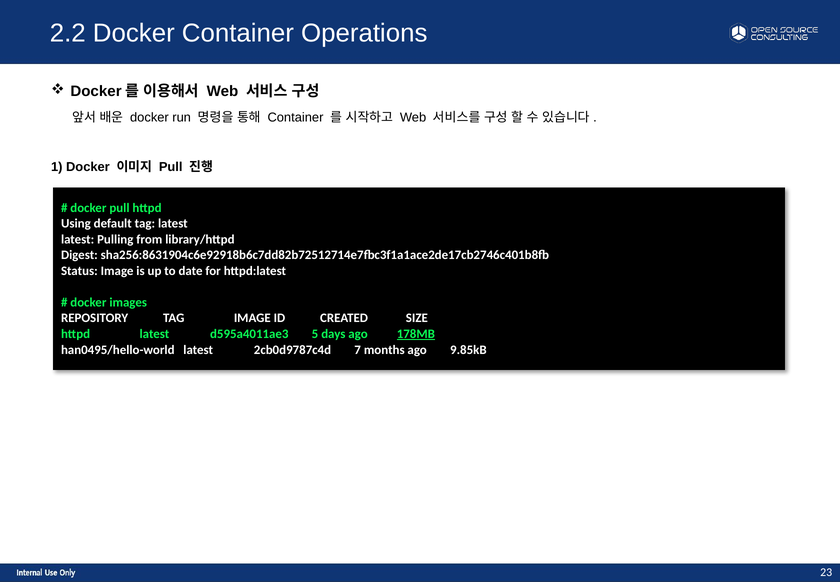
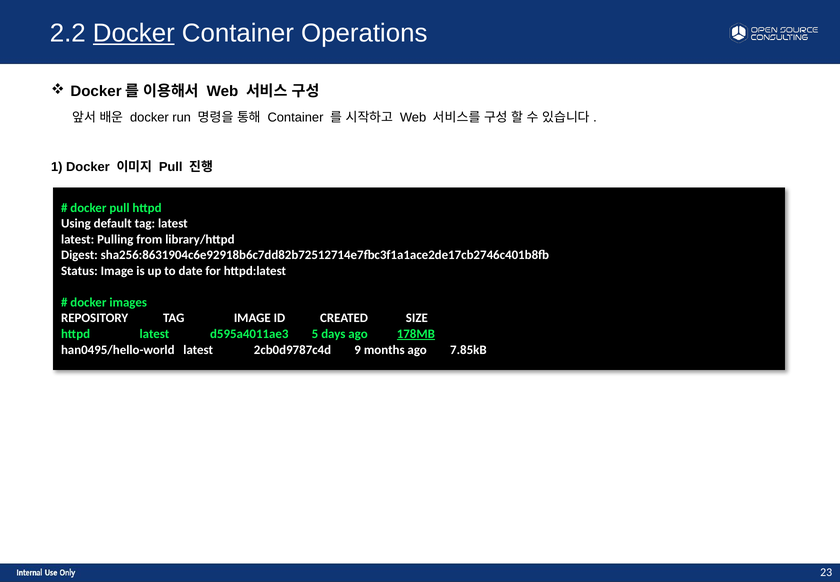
Docker at (134, 33) underline: none -> present
7: 7 -> 9
9.85kB: 9.85kB -> 7.85kB
